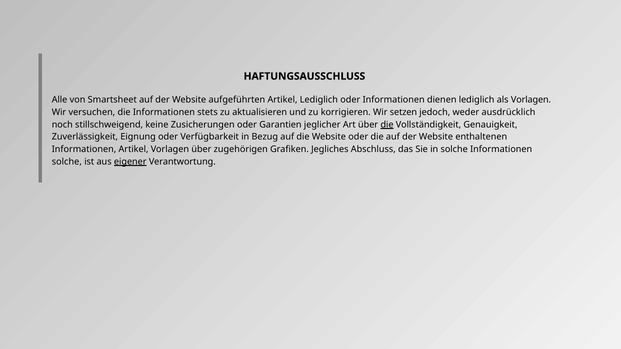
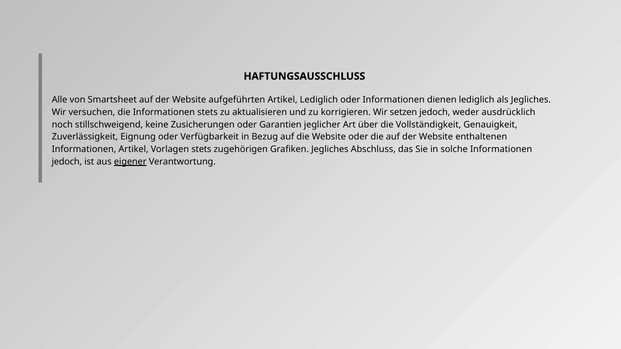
als Vorlagen: Vorlagen -> Jegliches
die at (387, 125) underline: present -> none
Vorlagen über: über -> stets
solche at (67, 162): solche -> jedoch
